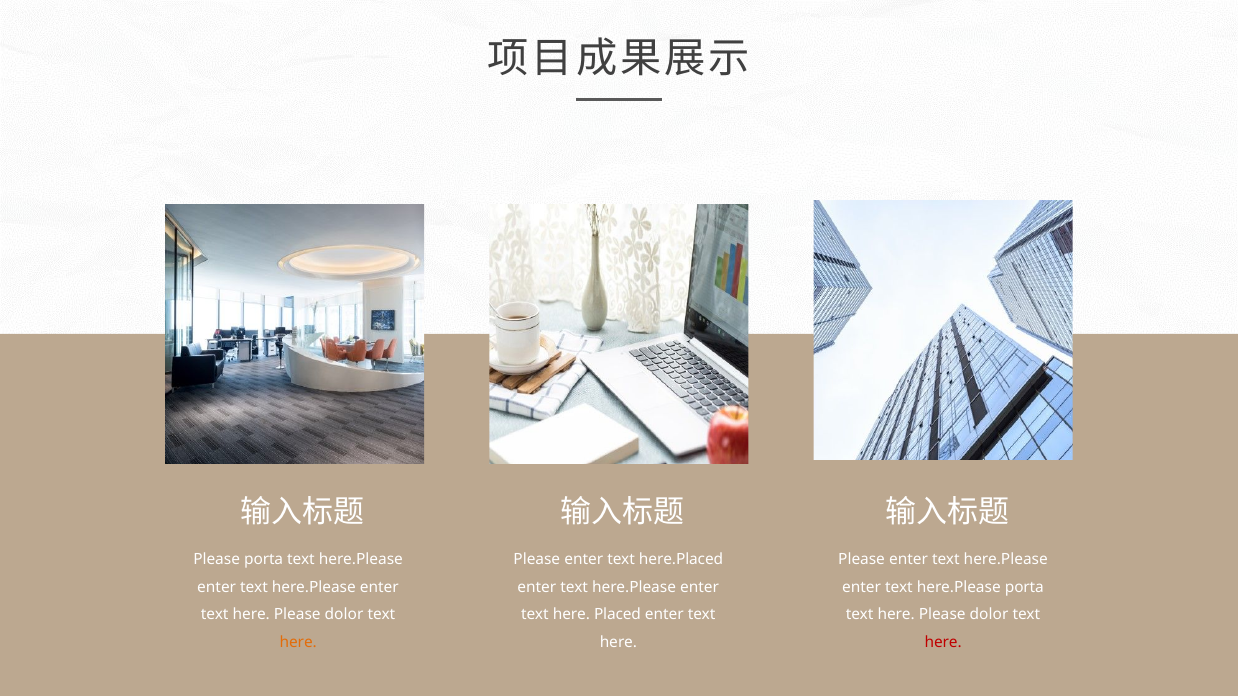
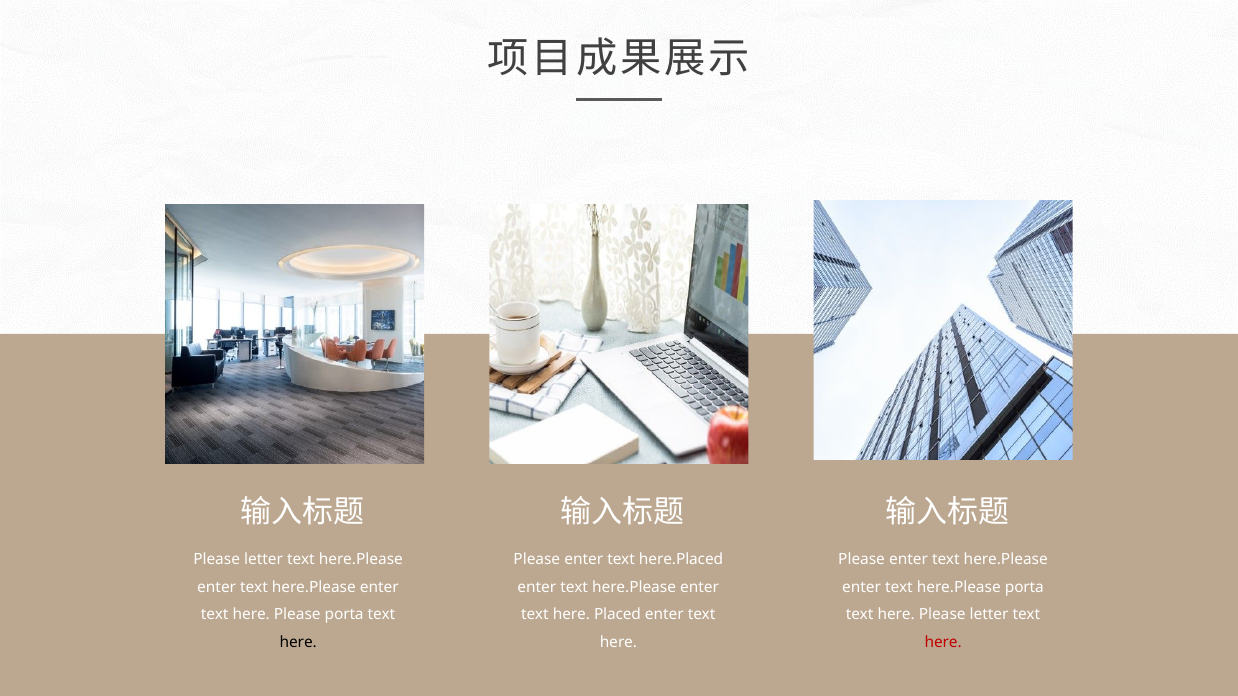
porta at (264, 559): porta -> letter
dolor at (344, 615): dolor -> porta
dolor at (989, 615): dolor -> letter
here at (298, 643) colour: orange -> black
